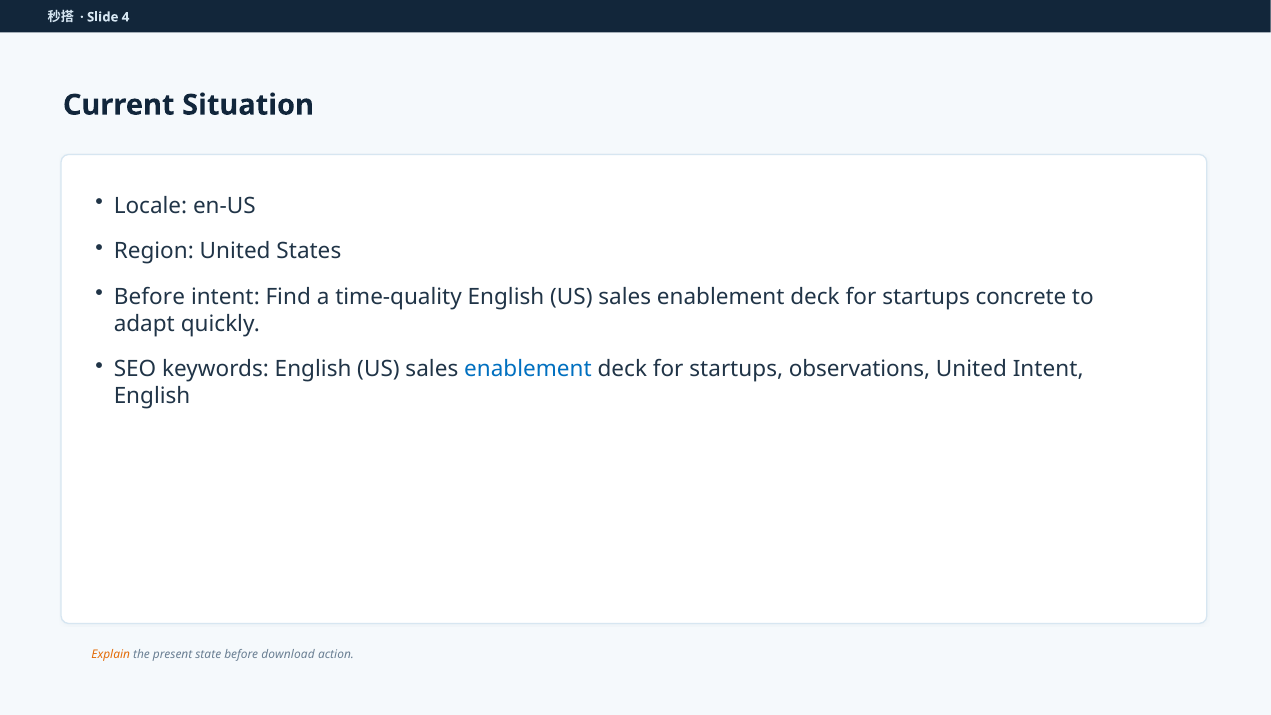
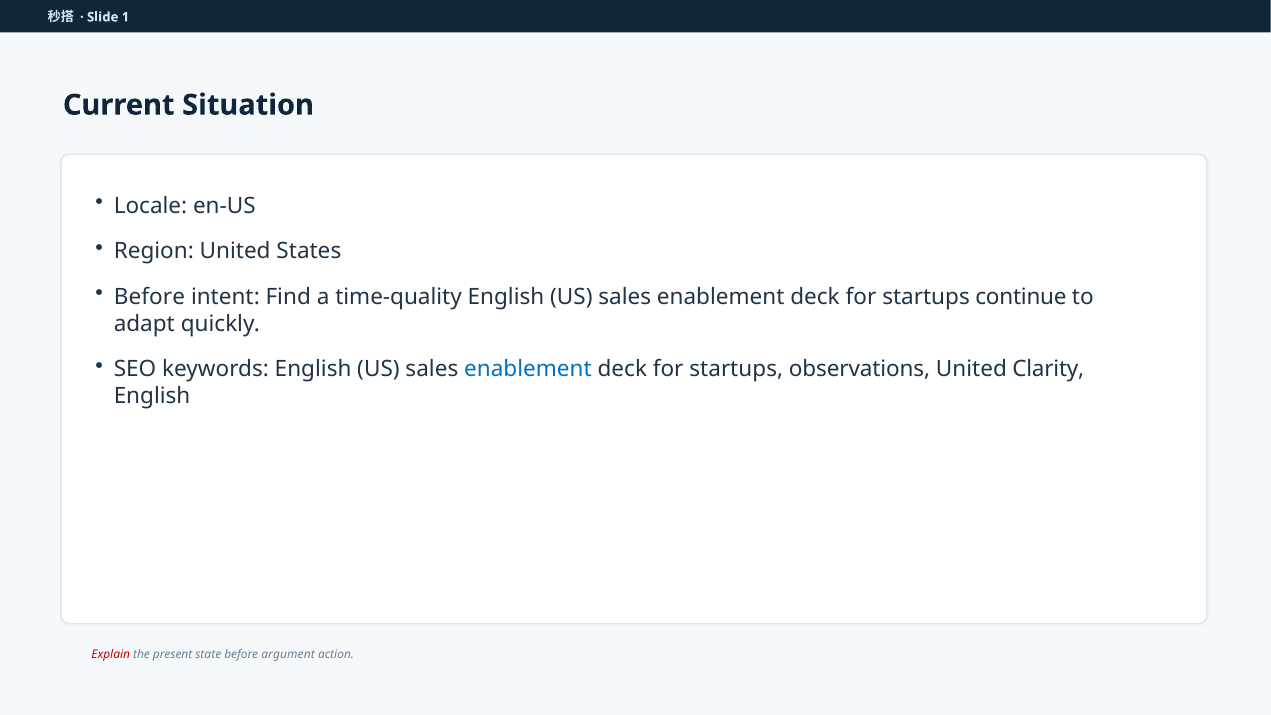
4: 4 -> 1
concrete: concrete -> continue
United Intent: Intent -> Clarity
Explain colour: orange -> red
download: download -> argument
